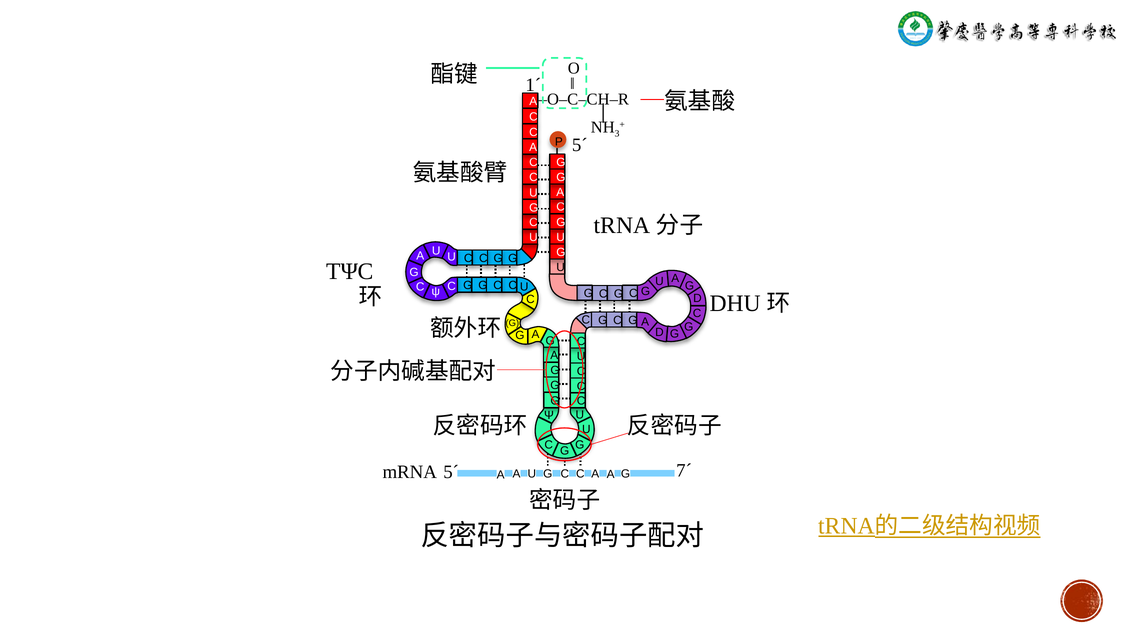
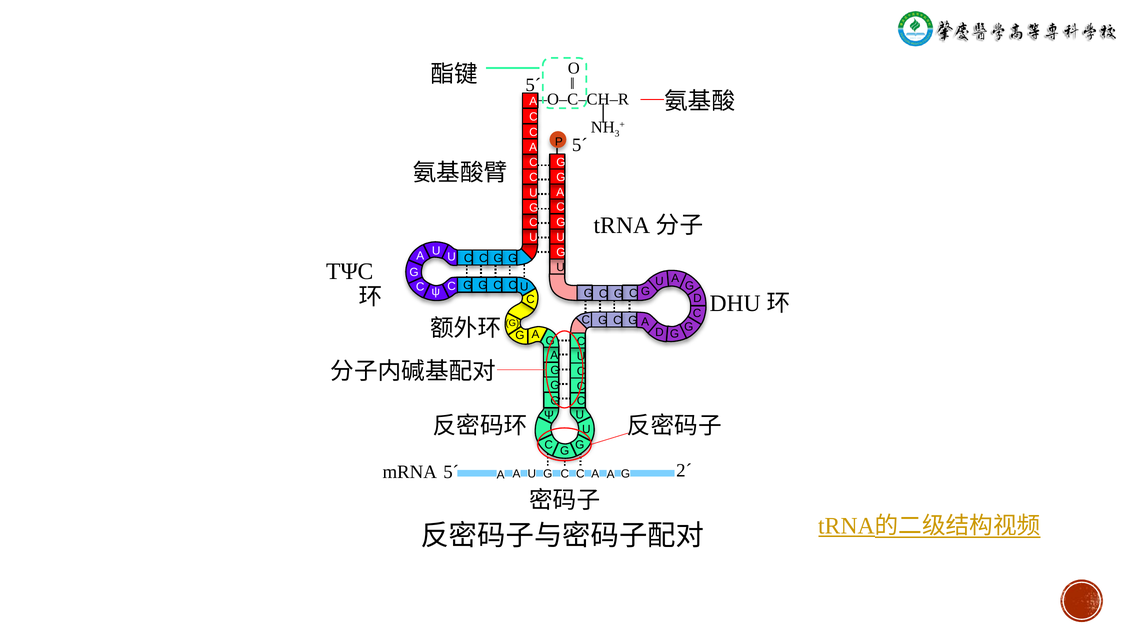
1´ at (533, 85): 1´ -> 5´
7´: 7´ -> 2´
